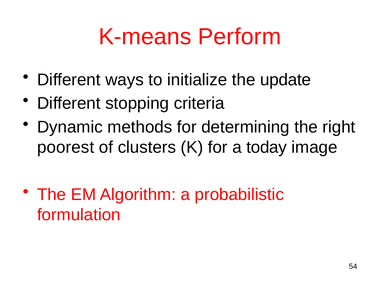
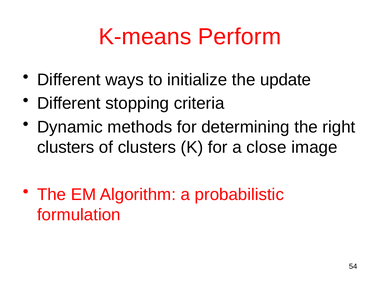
poorest at (66, 147): poorest -> clusters
today: today -> close
